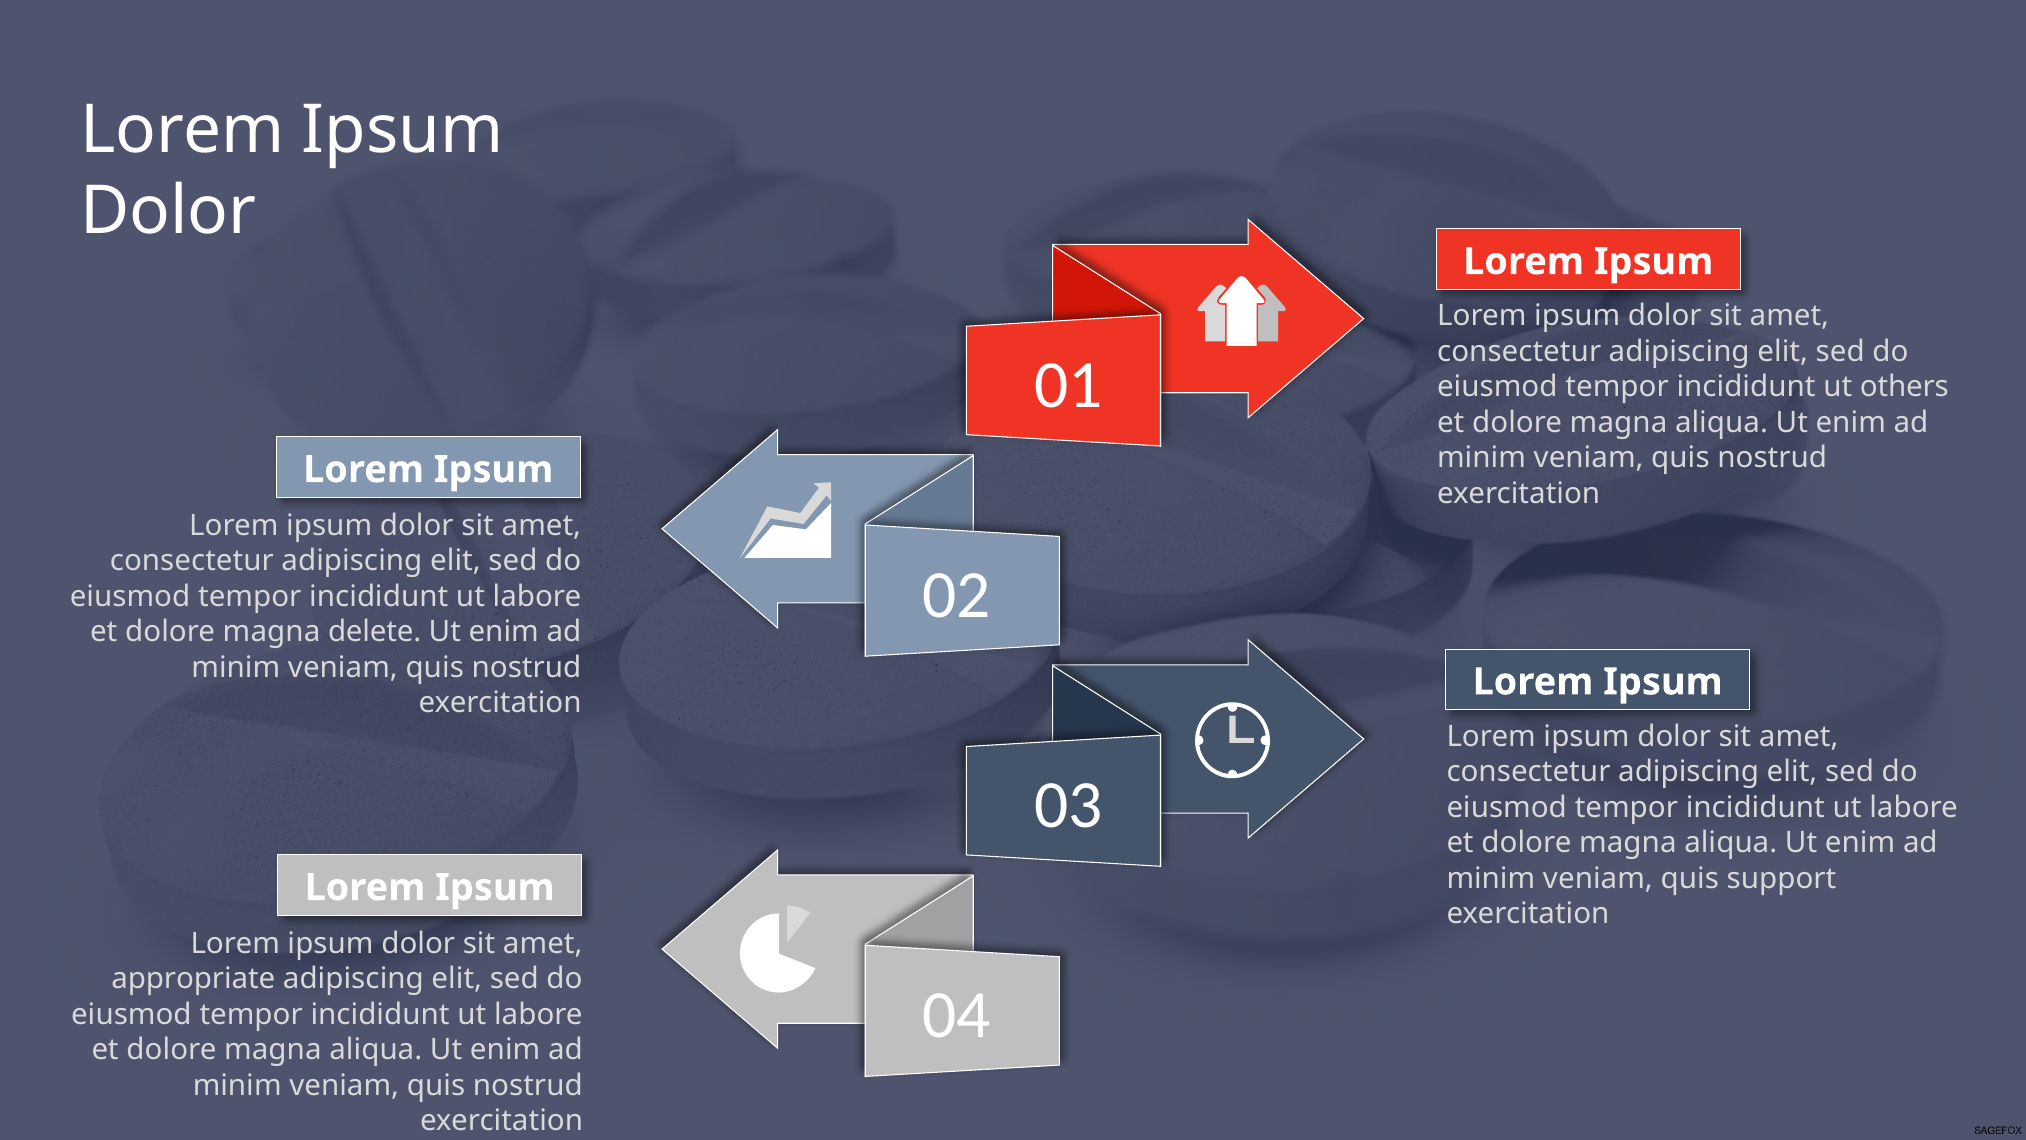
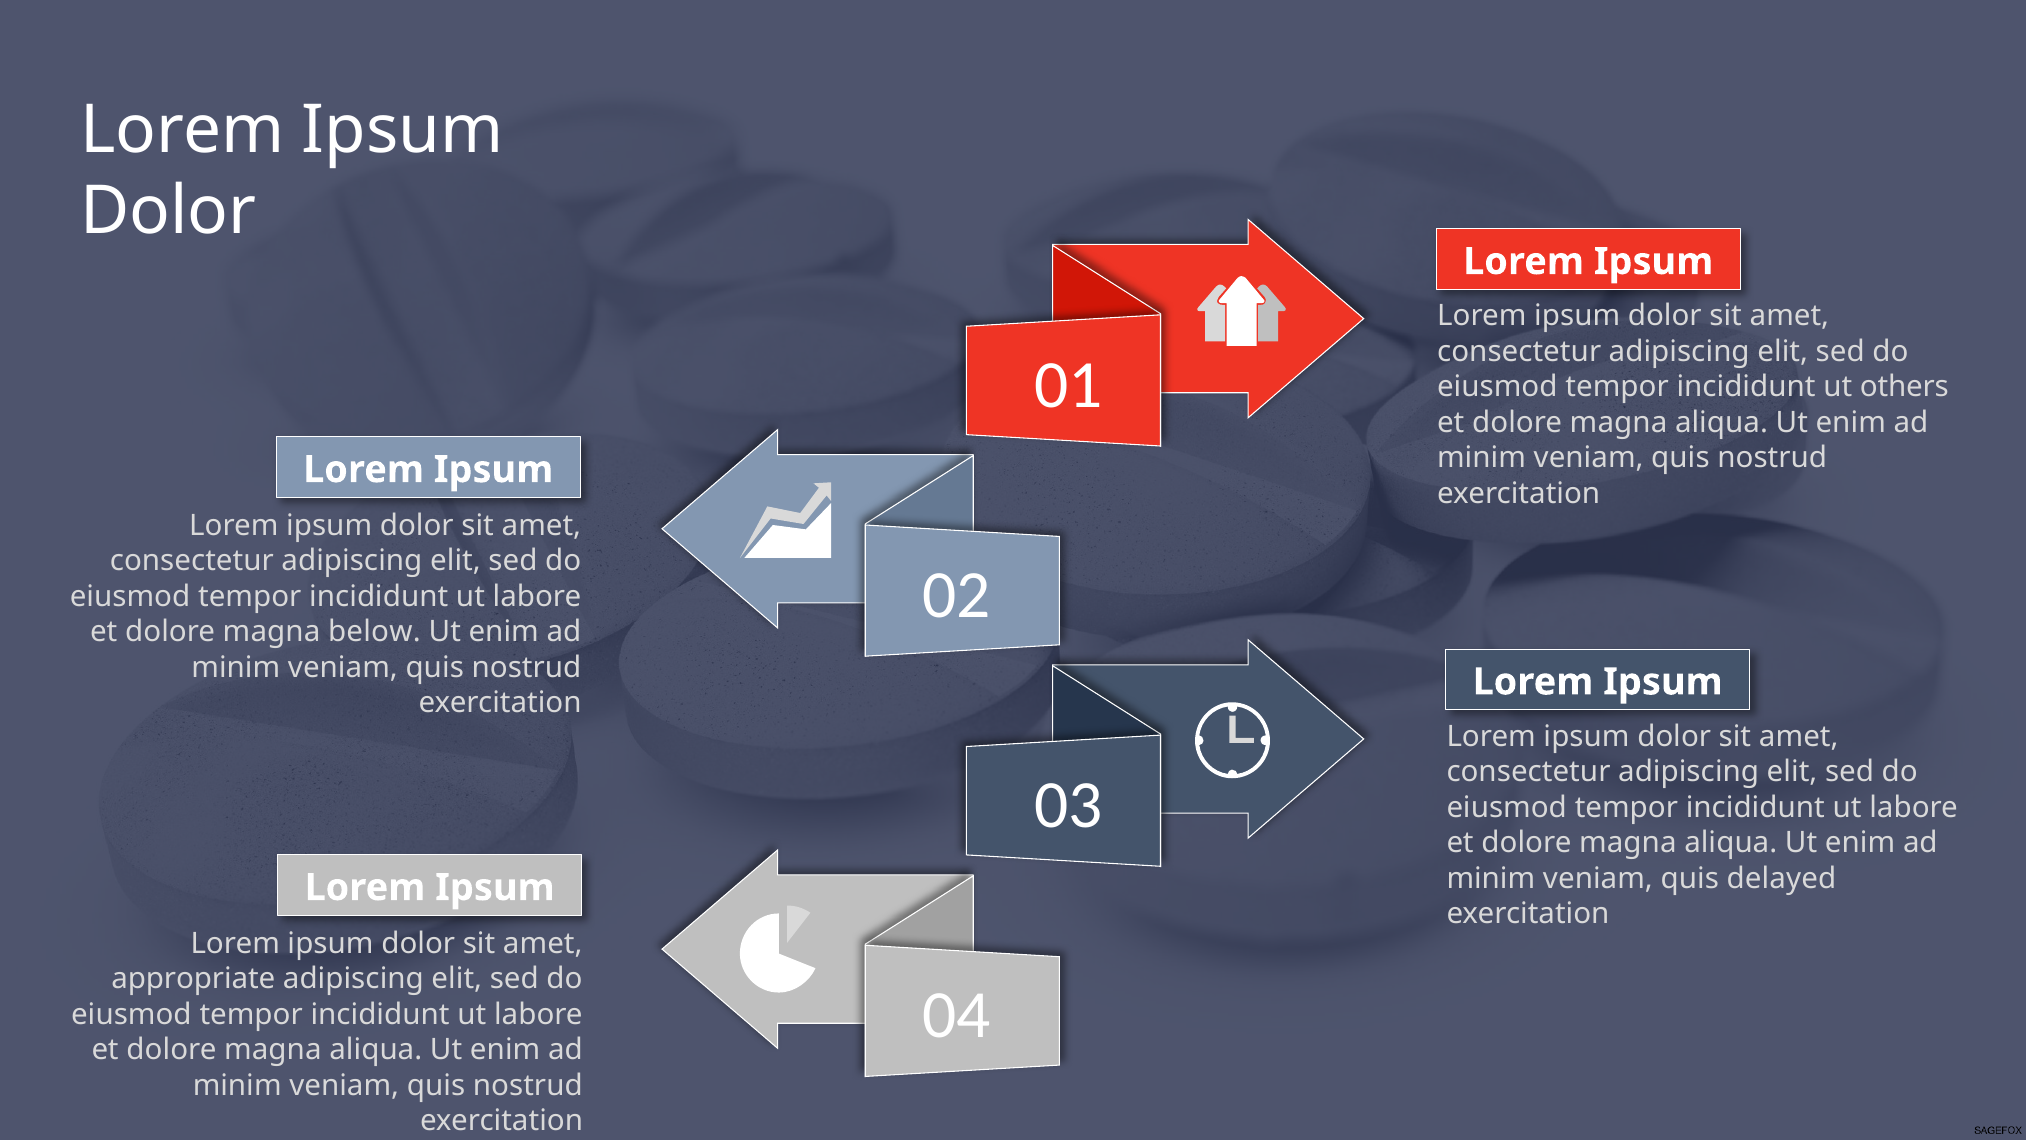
delete: delete -> below
support: support -> delayed
